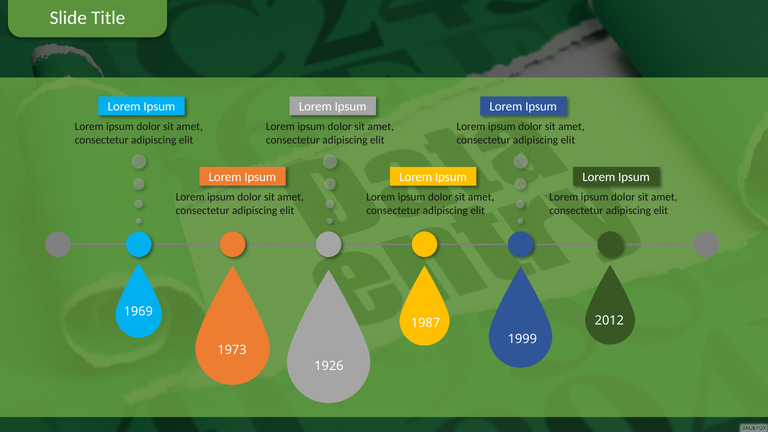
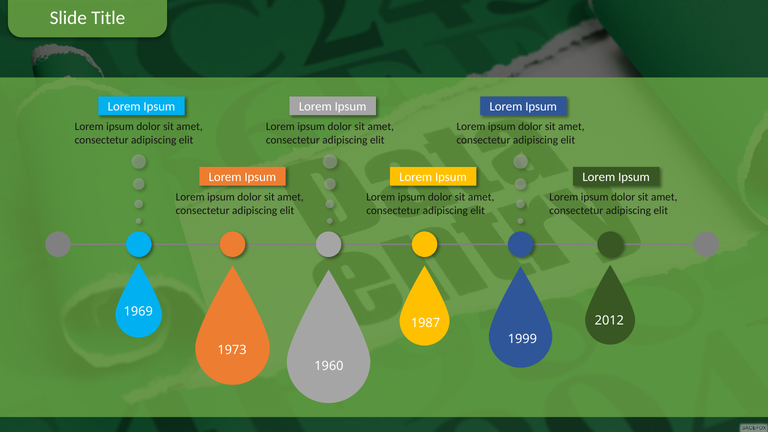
1926: 1926 -> 1960
